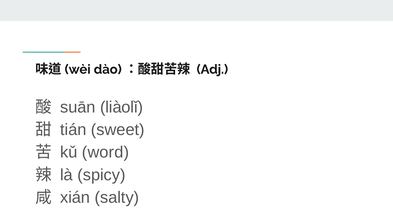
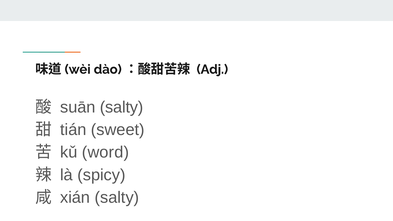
suān liàolǐ: liàolǐ -> salty
